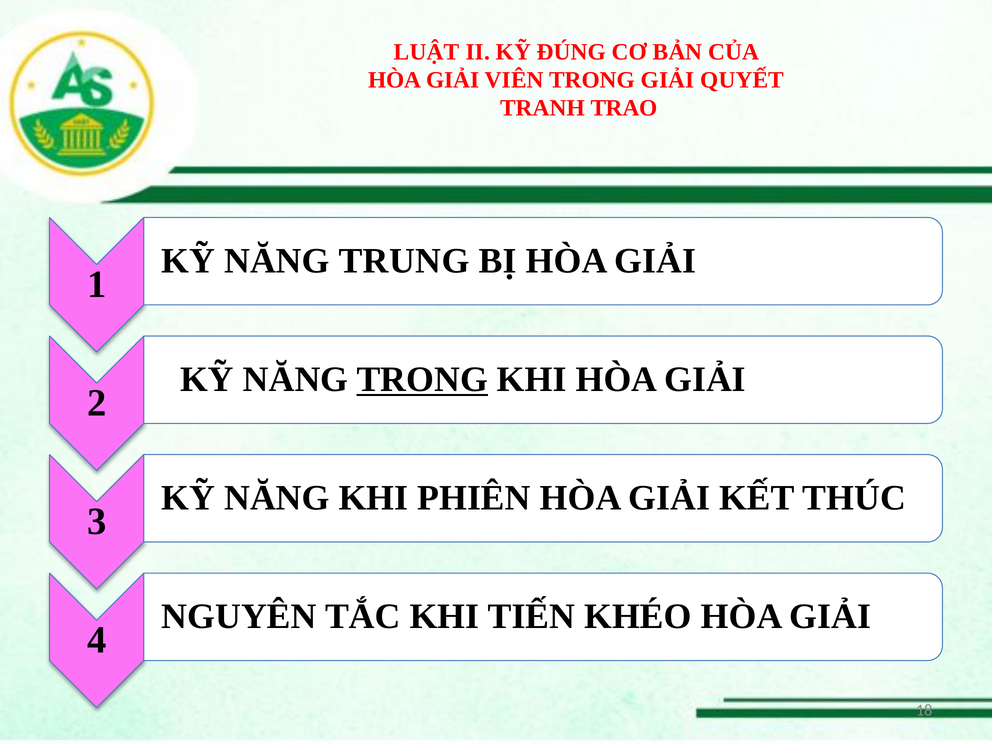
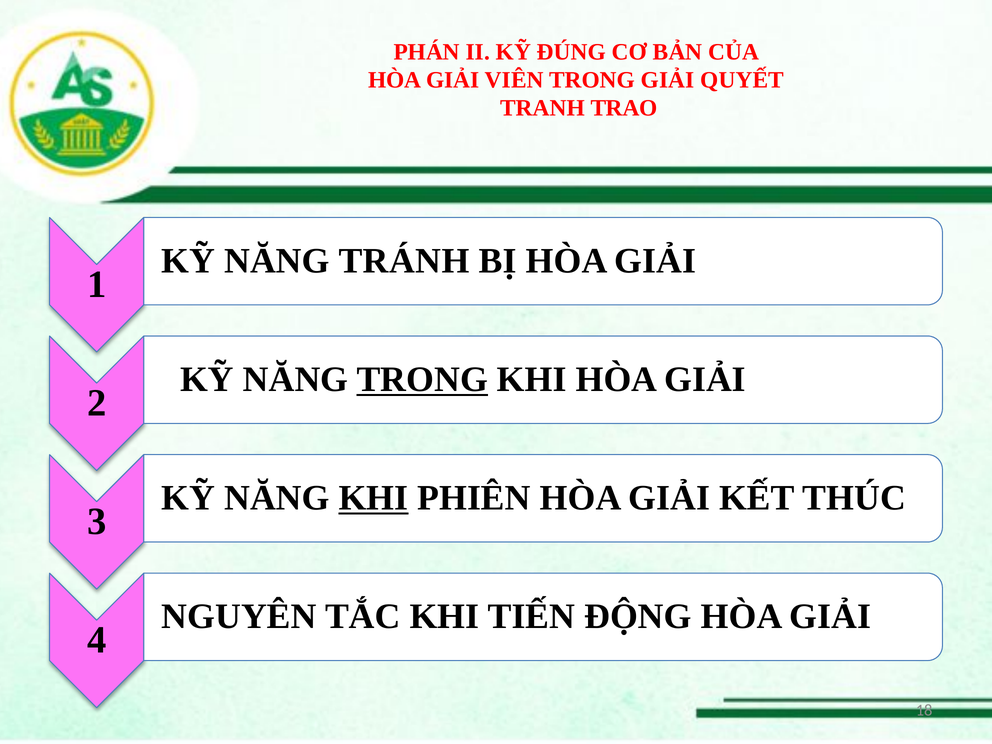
LUẬT: LUẬT -> PHÁN
TRUNG: TRUNG -> TRÁNH
KHI at (373, 498) underline: none -> present
KHÉO: KHÉO -> ĐỘNG
